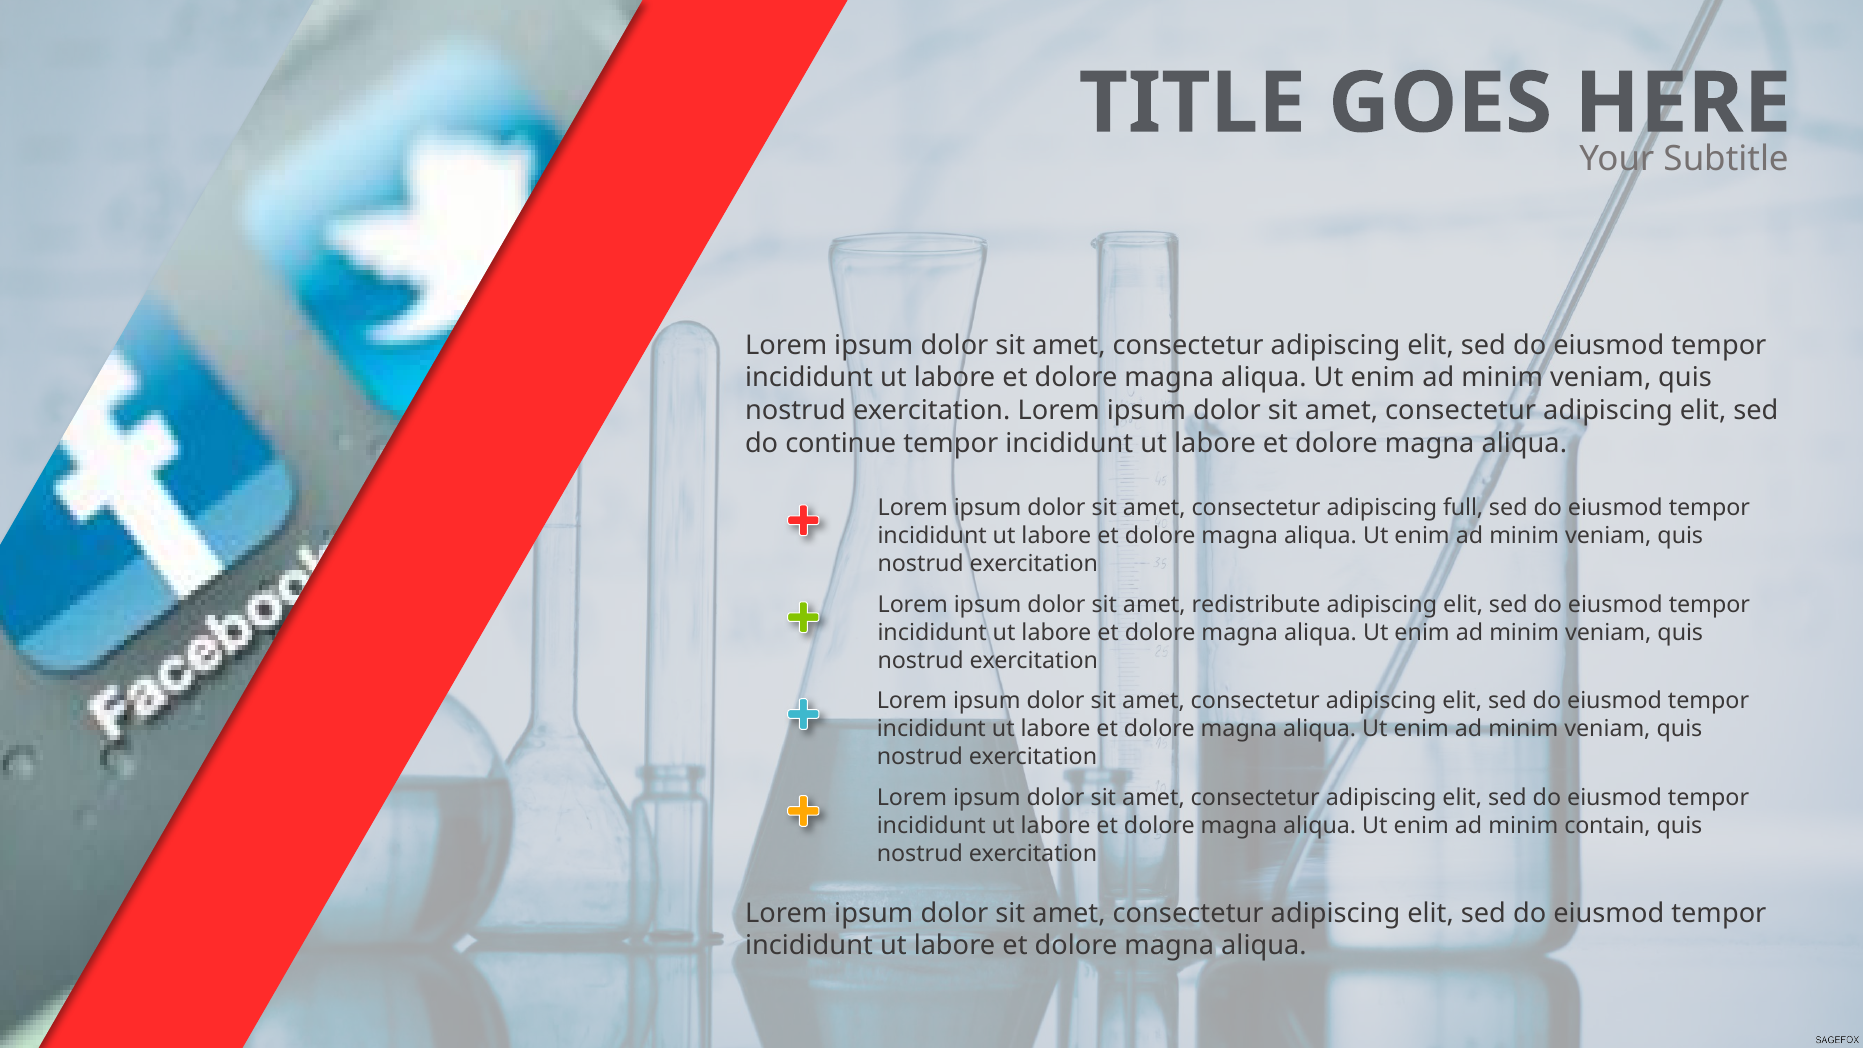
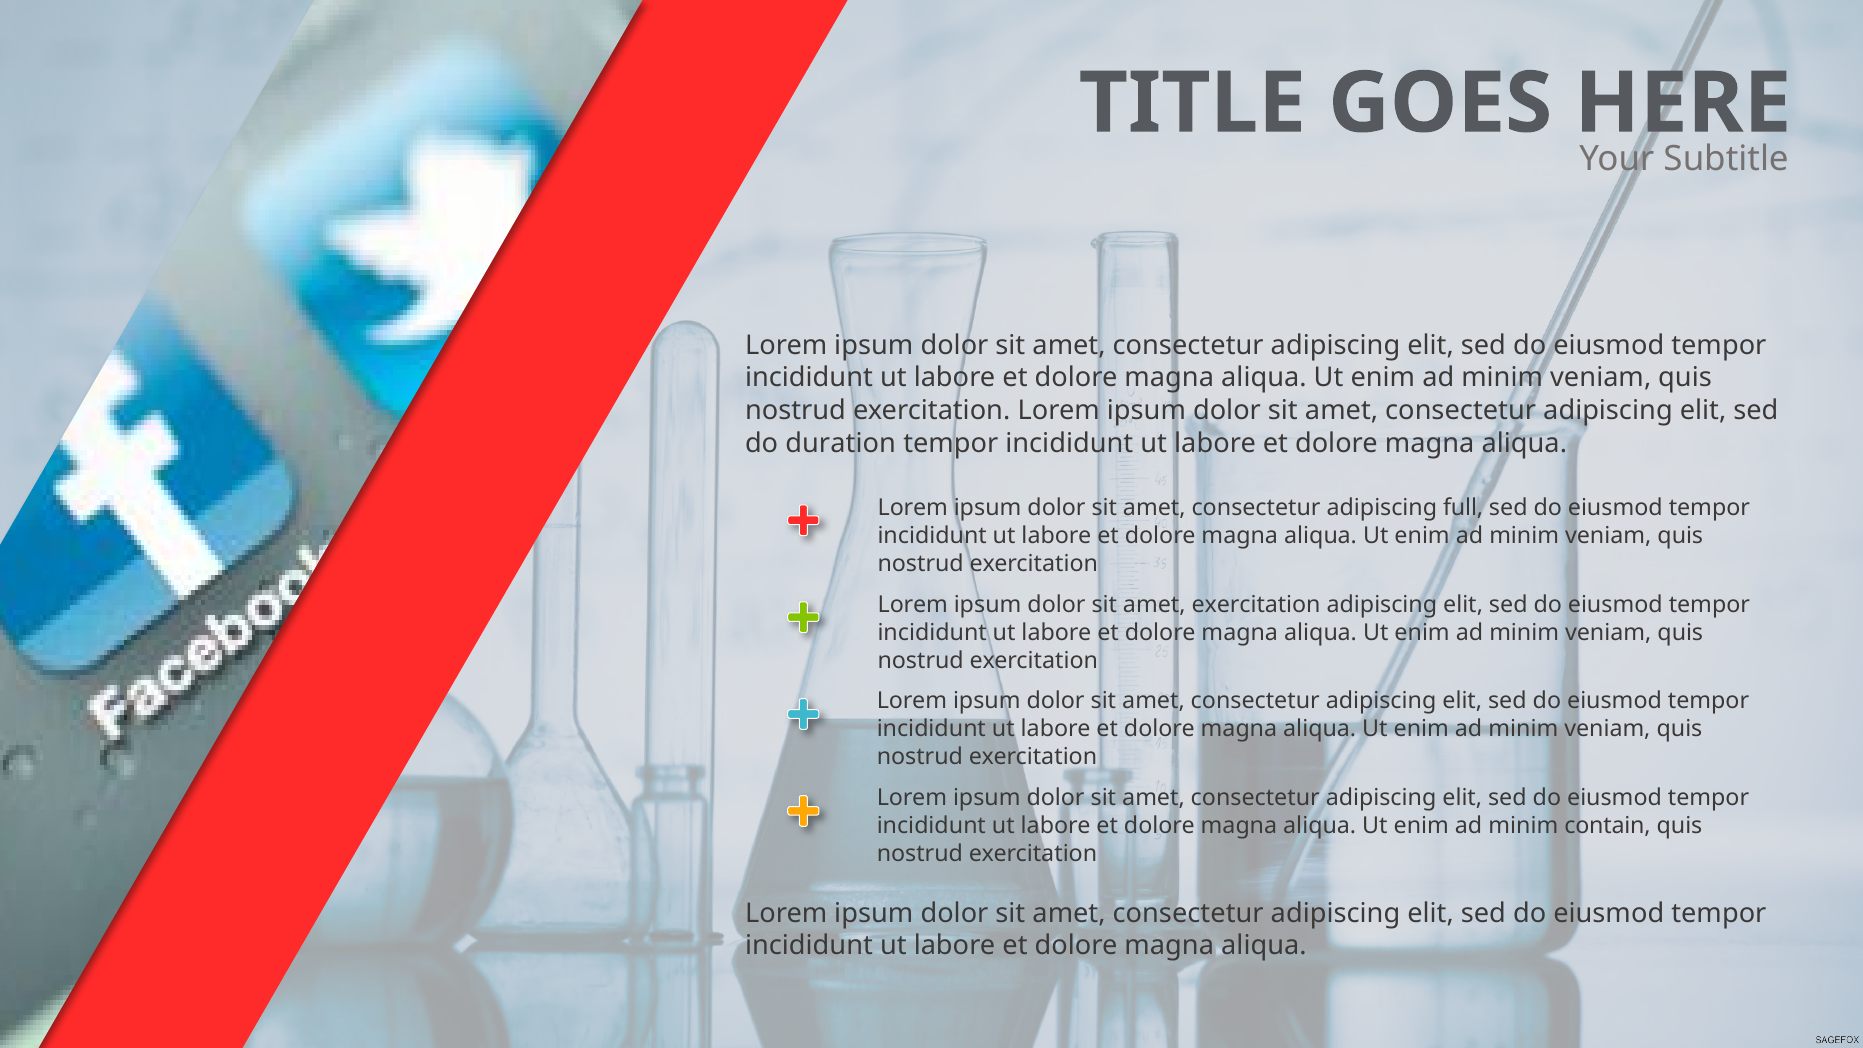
continue: continue -> duration
amet redistribute: redistribute -> exercitation
